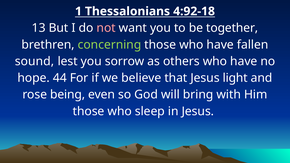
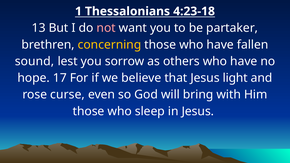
4:92-18: 4:92-18 -> 4:23-18
together: together -> partaker
concerning colour: light green -> yellow
44: 44 -> 17
being: being -> curse
